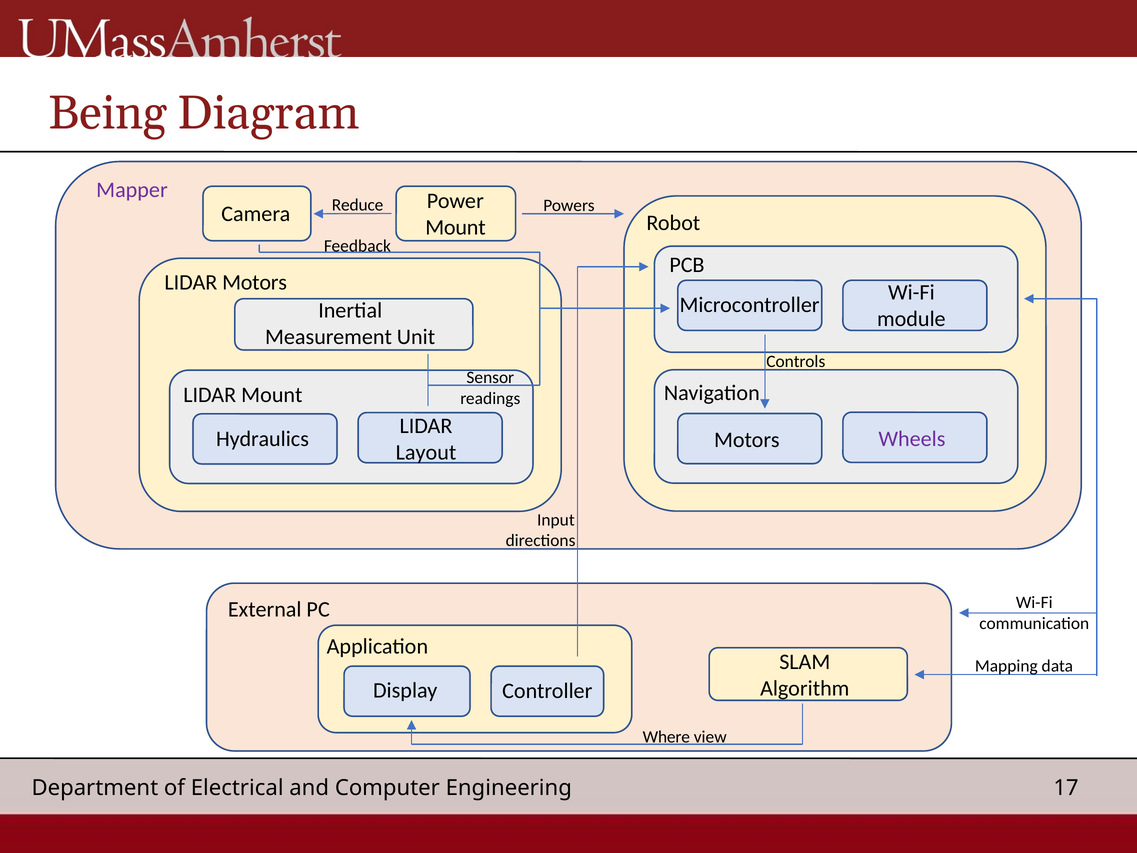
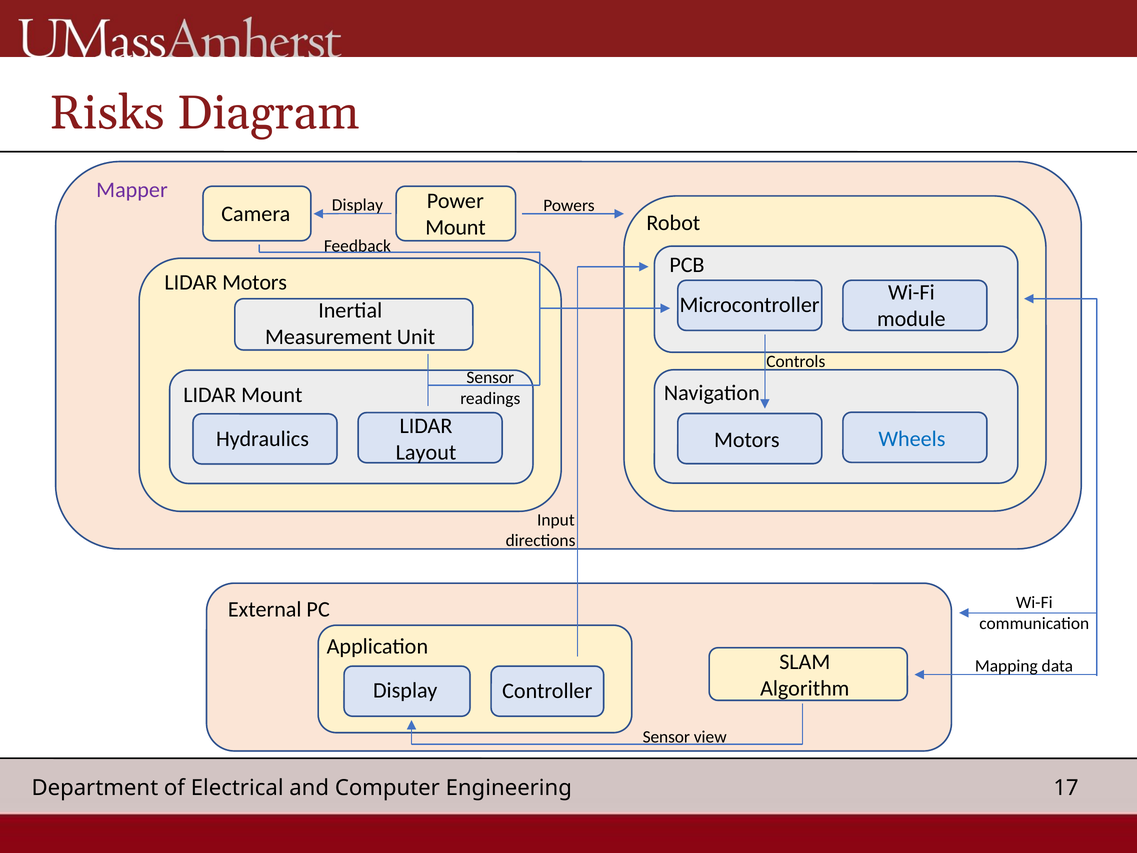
Being: Being -> Risks
Camera Reduce: Reduce -> Display
Wheels colour: purple -> blue
Where at (666, 737): Where -> Sensor
